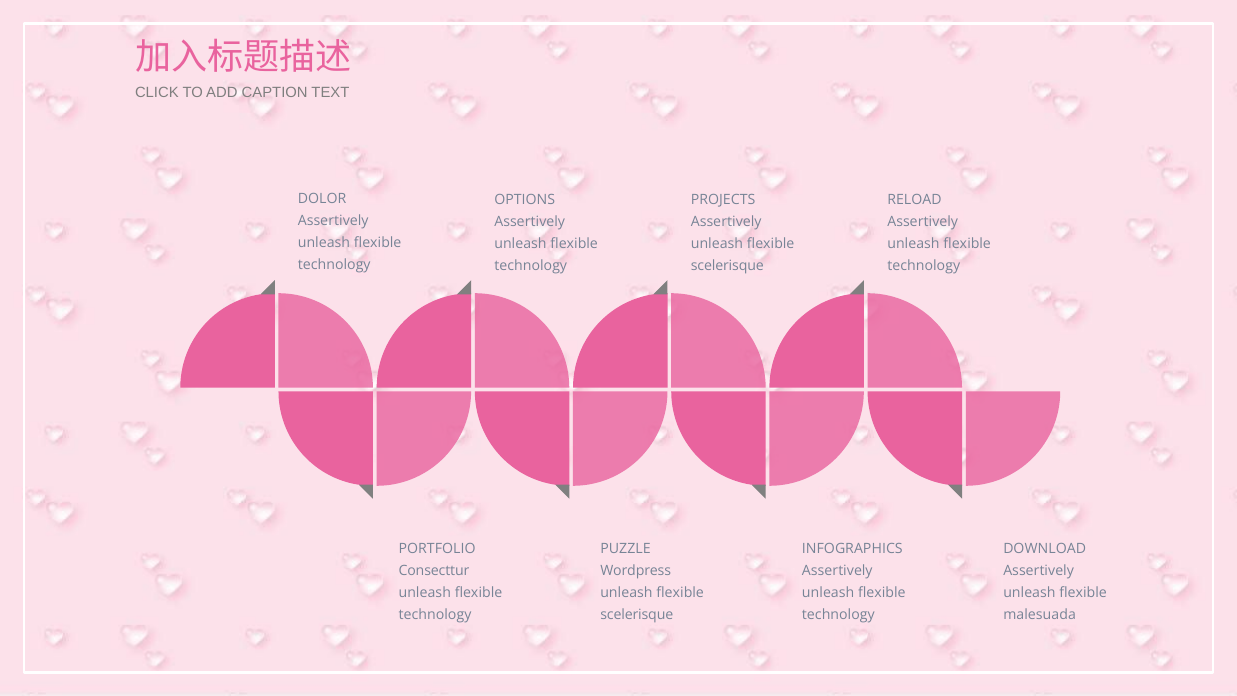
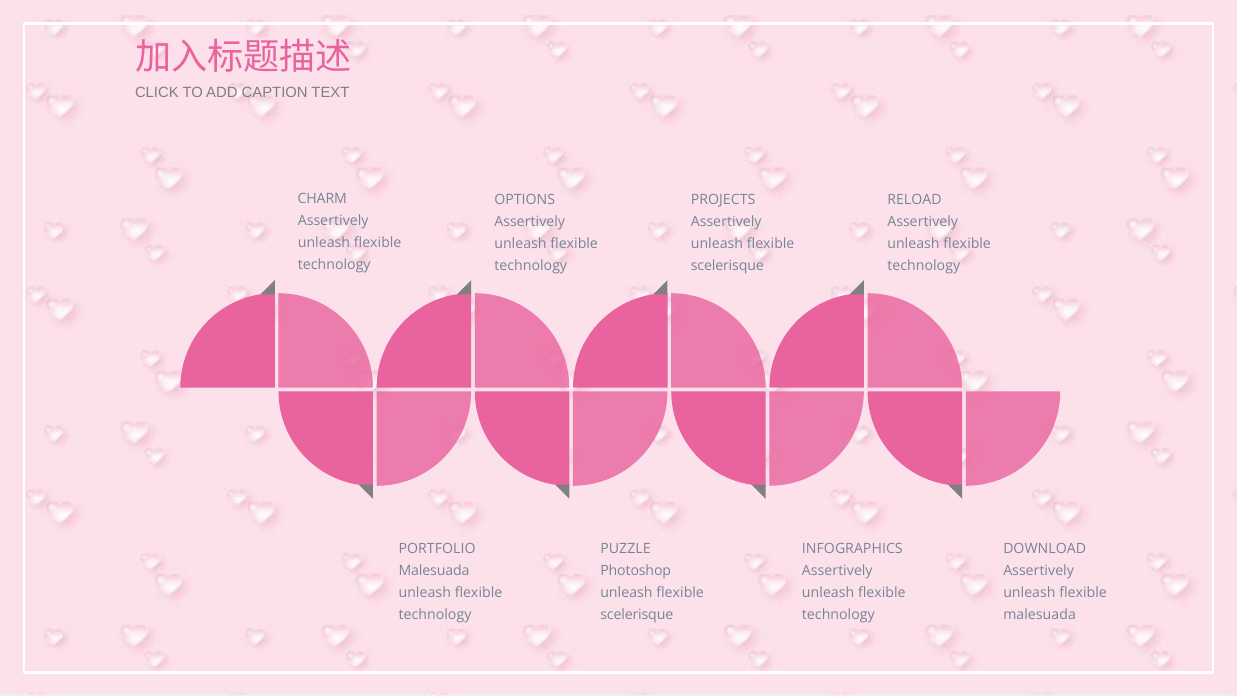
DOLOR: DOLOR -> CHARM
Consecttur at (434, 571): Consecttur -> Malesuada
Wordpress: Wordpress -> Photoshop
